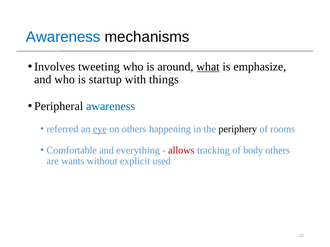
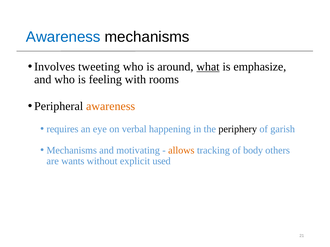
startup: startup -> feeling
things: things -> rooms
awareness at (111, 106) colour: blue -> orange
referred: referred -> requires
eye underline: present -> none
on others: others -> verbal
rooms: rooms -> garish
Comfortable at (72, 151): Comfortable -> Mechanisms
everything: everything -> motivating
allows colour: red -> orange
